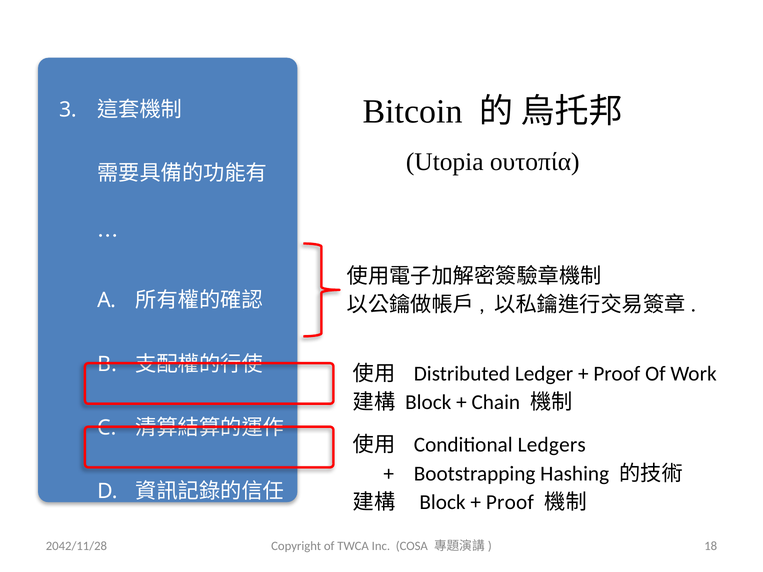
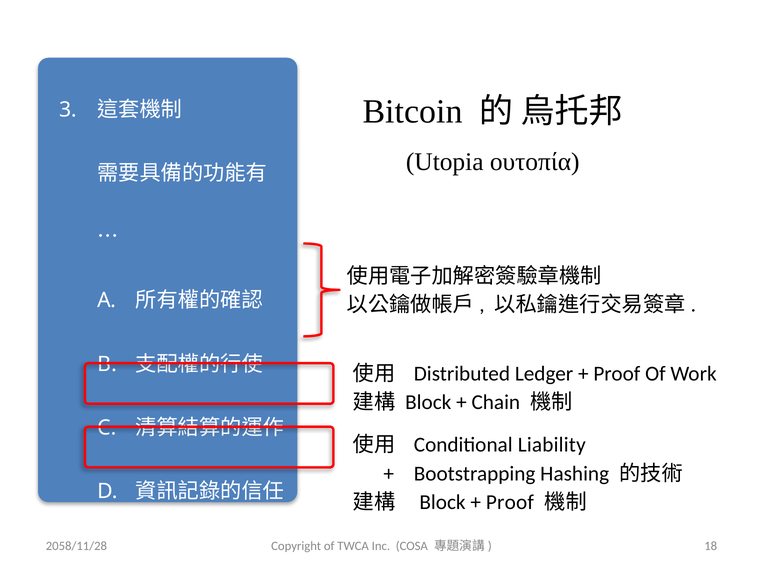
Ledgers: Ledgers -> Liability
2042/11/28: 2042/11/28 -> 2058/11/28
